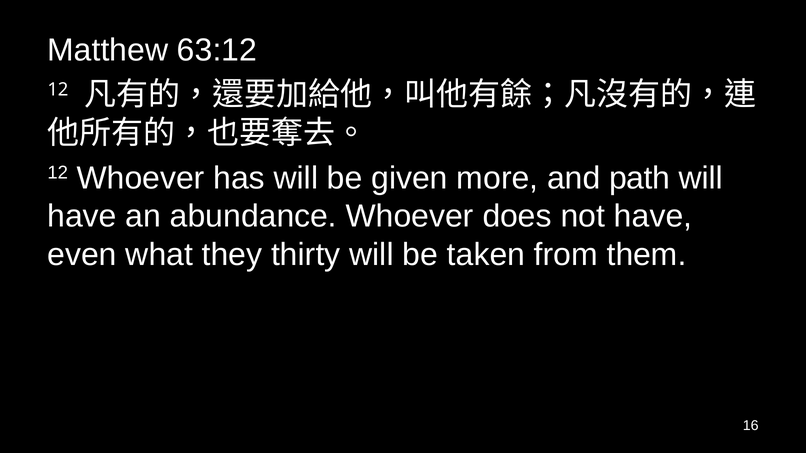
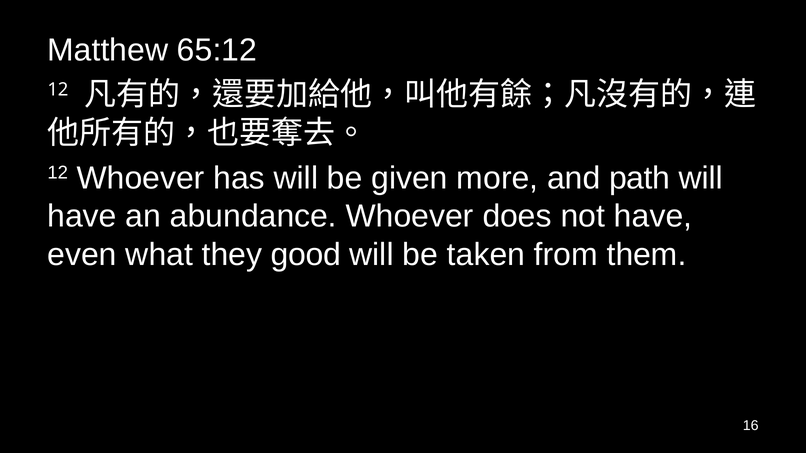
63:12: 63:12 -> 65:12
thirty: thirty -> good
